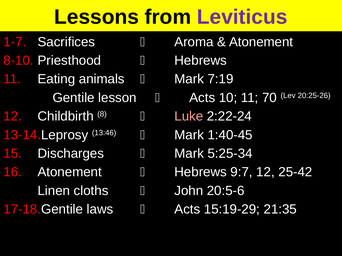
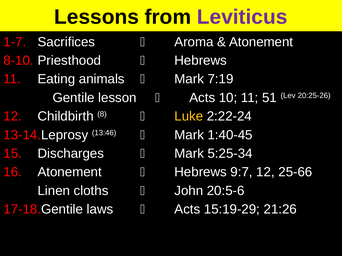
70: 70 -> 51
Luke colour: pink -> yellow
25-42: 25-42 -> 25-66
21:35: 21:35 -> 21:26
